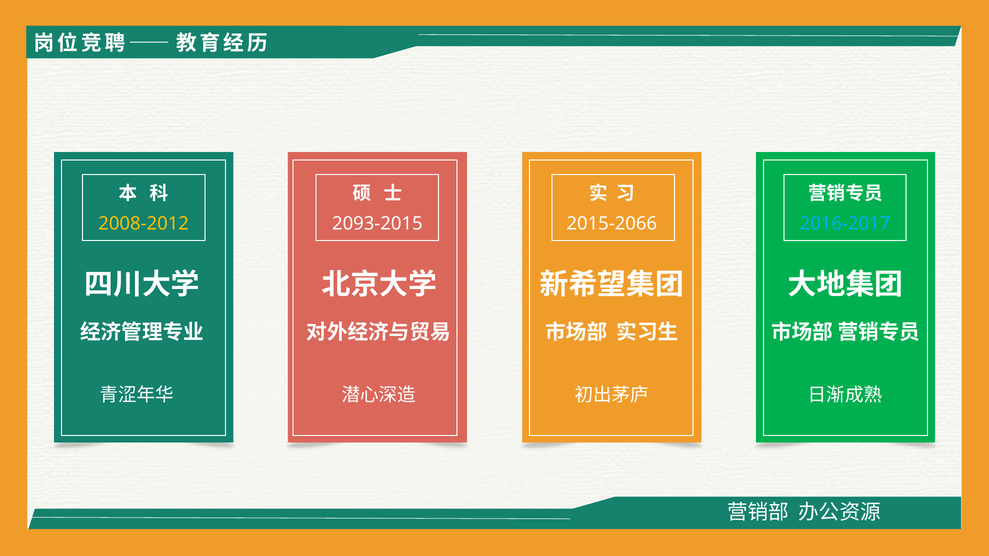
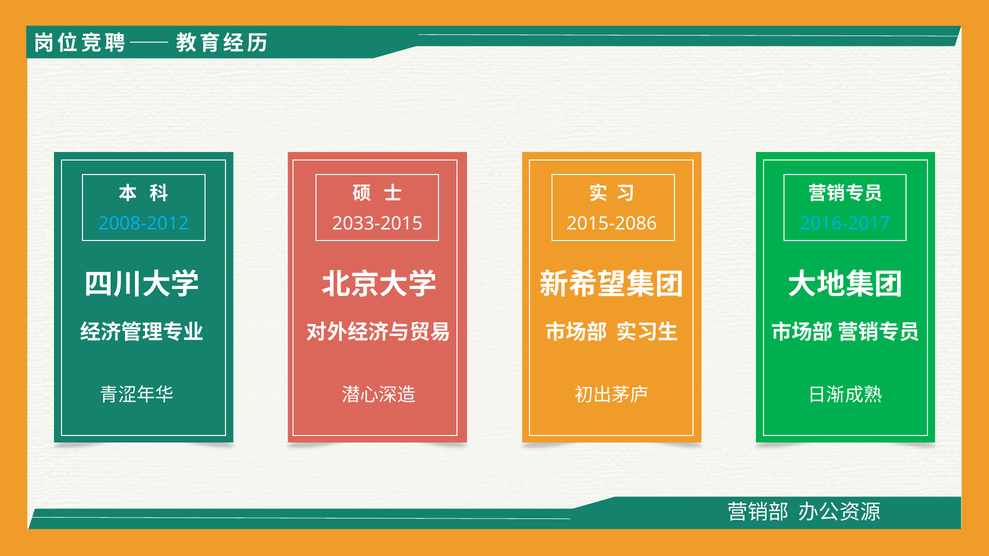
2008-2012 colour: yellow -> light blue
2093-2015: 2093-2015 -> 2033-2015
2015-2066: 2015-2066 -> 2015-2086
